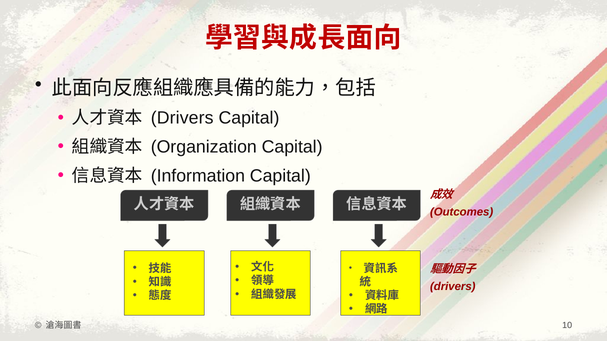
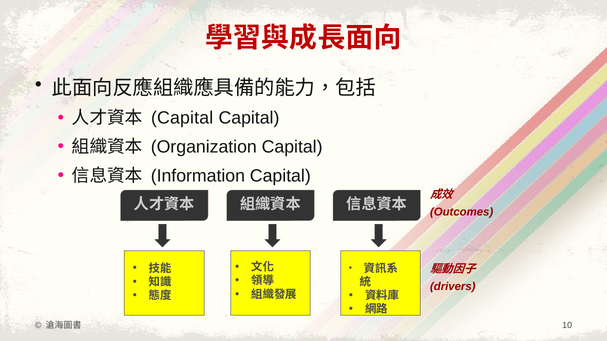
Drivers at (182, 118): Drivers -> Capital
